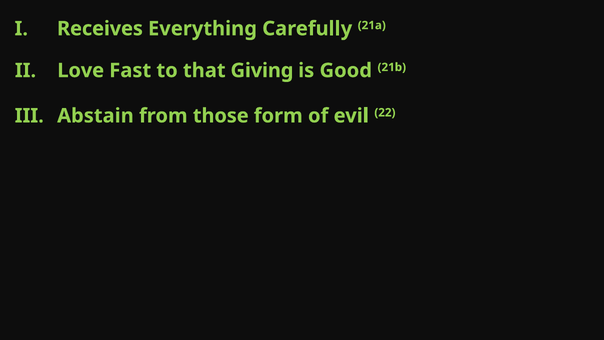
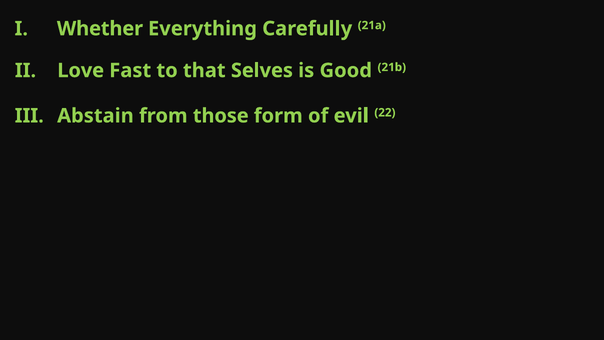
Receives: Receives -> Whether
Giving: Giving -> Selves
